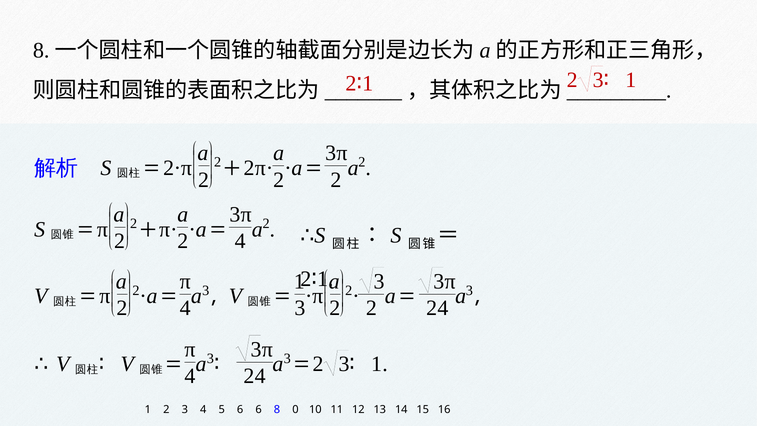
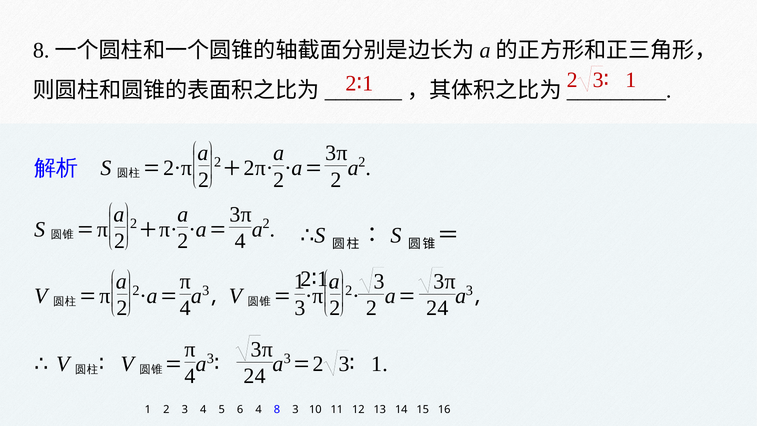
6 6: 6 -> 4
8 0: 0 -> 3
